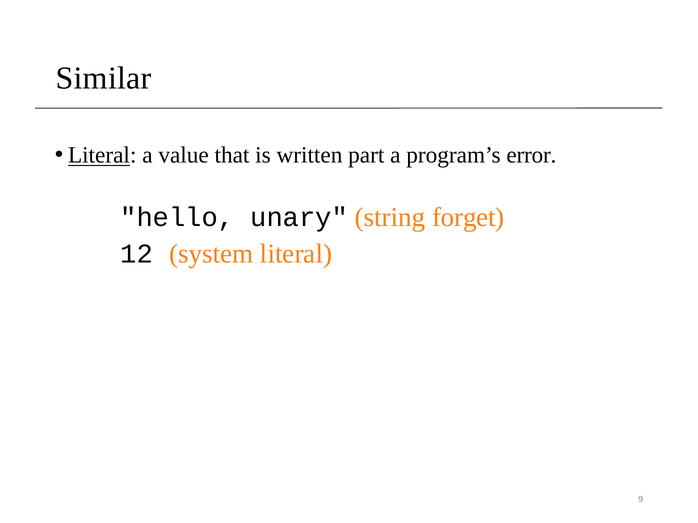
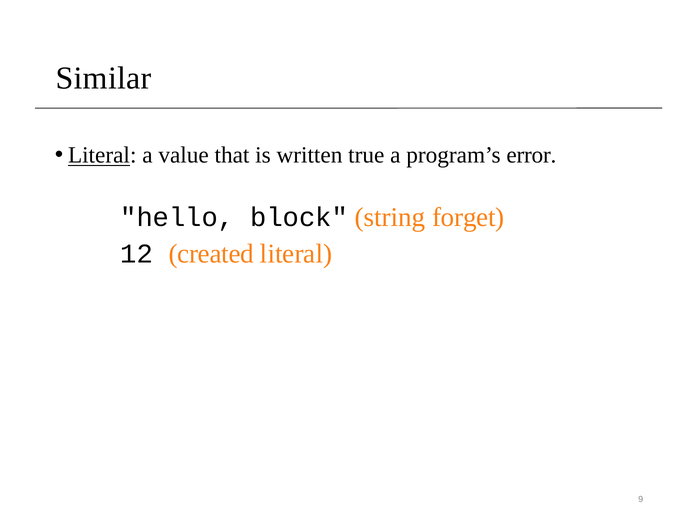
part: part -> true
unary: unary -> block
system: system -> created
